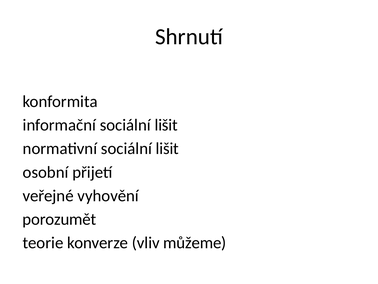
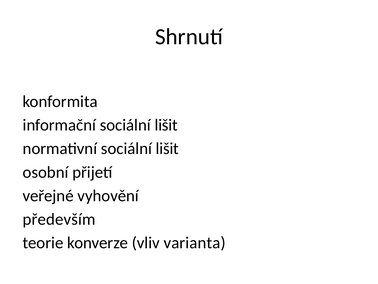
porozumět: porozumět -> především
můžeme: můžeme -> varianta
